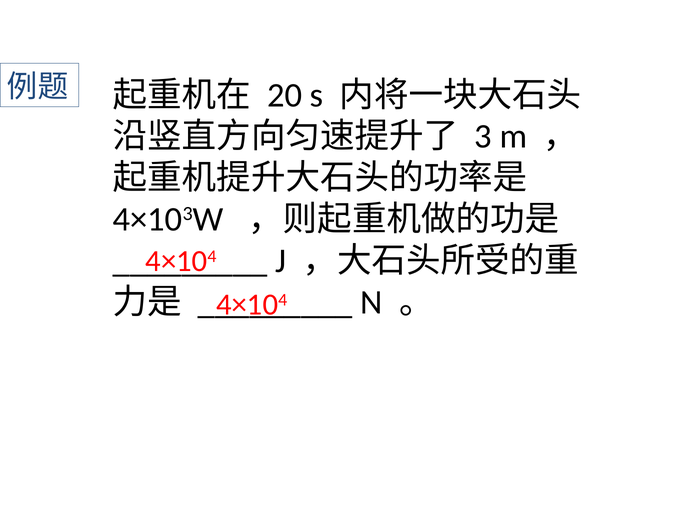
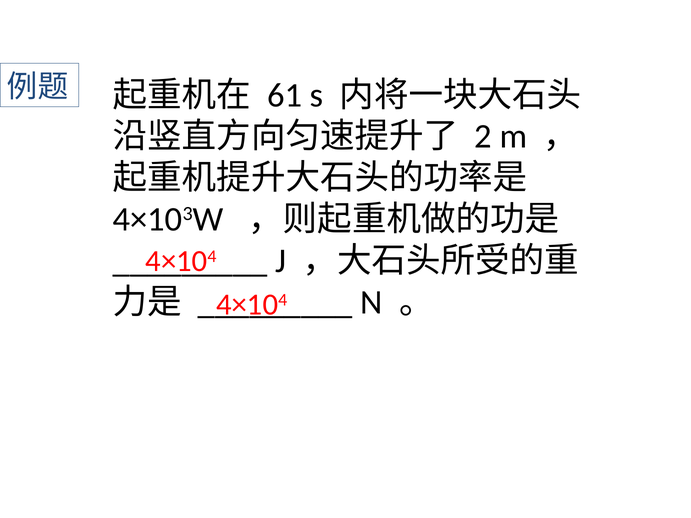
20: 20 -> 61
3: 3 -> 2
